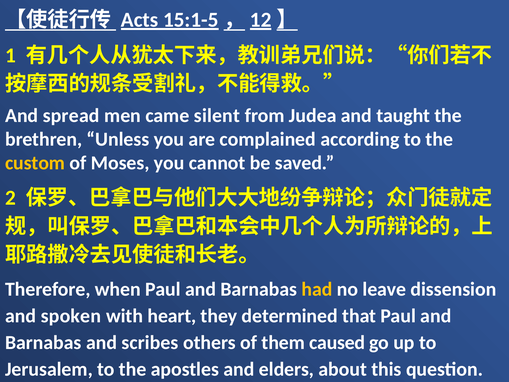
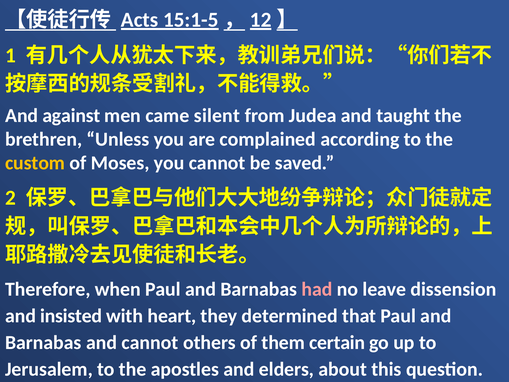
spread: spread -> against
had colour: yellow -> pink
spoken: spoken -> insisted
and scribes: scribes -> cannot
caused: caused -> certain
